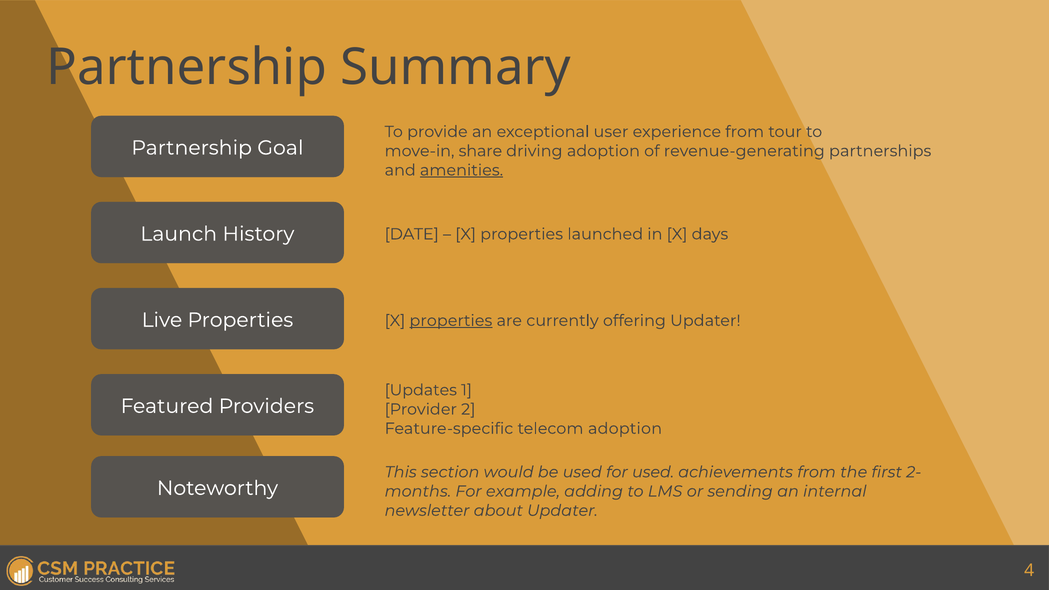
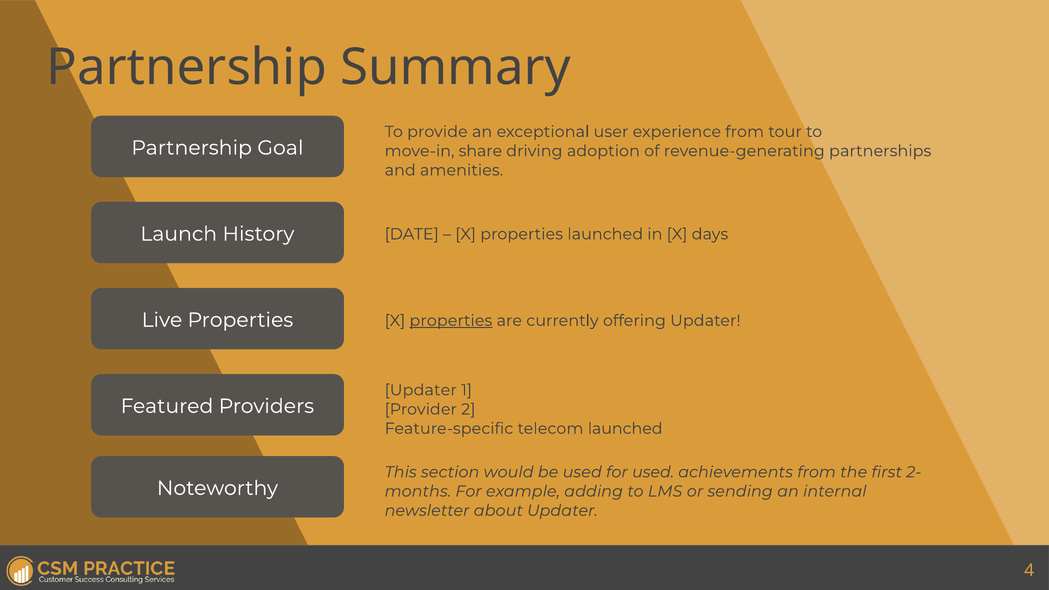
amenities underline: present -> none
Updates at (421, 390): Updates -> Updater
telecom adoption: adoption -> launched
